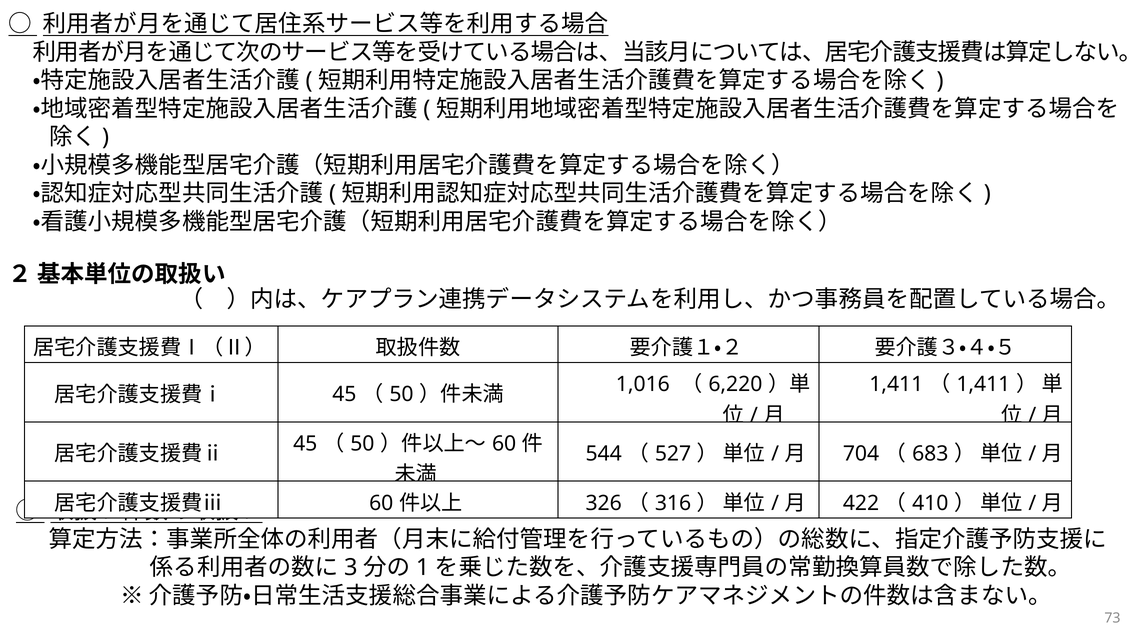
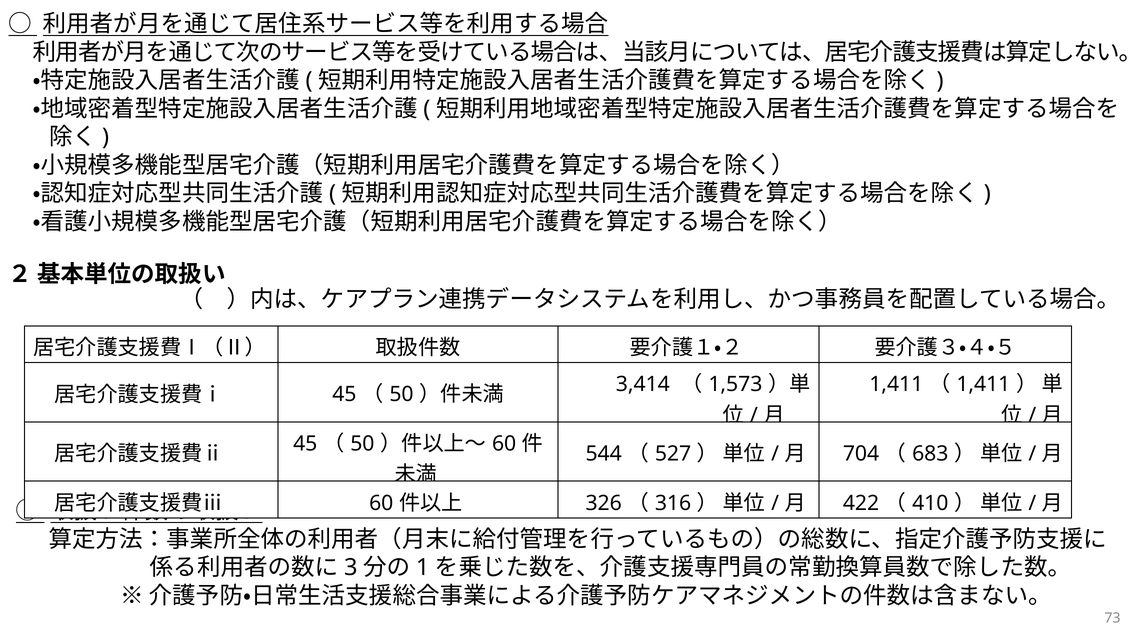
1,016: 1,016 -> 3,414
6,220: 6,220 -> 1,573
